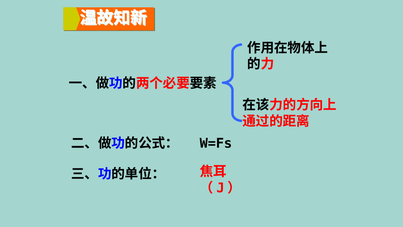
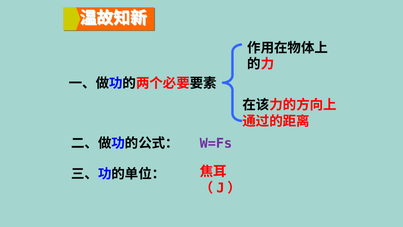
W=Fs colour: black -> purple
